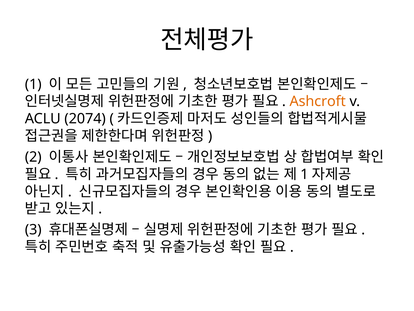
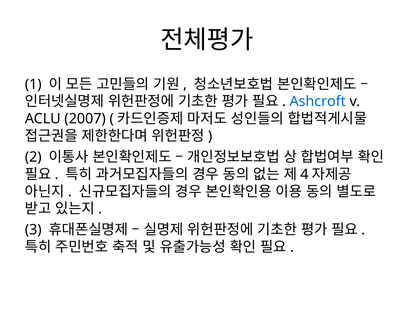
Ashcroft colour: orange -> blue
2074: 2074 -> 2007
1 at (304, 174): 1 -> 4
